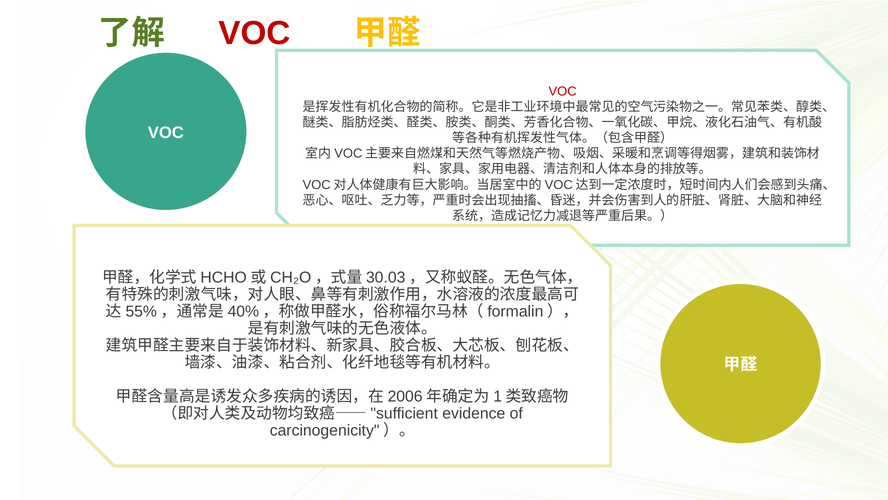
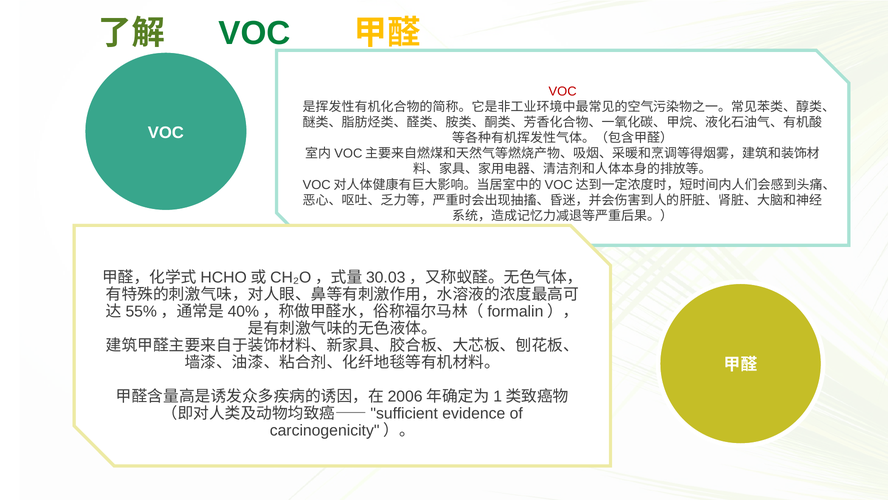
VOC at (254, 33) colour: red -> green
